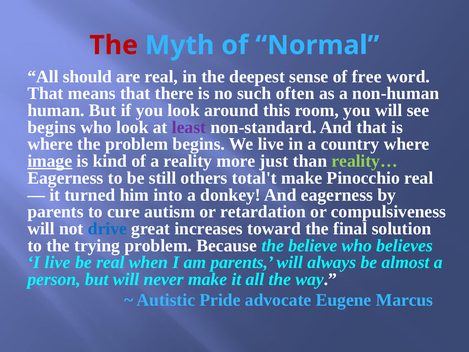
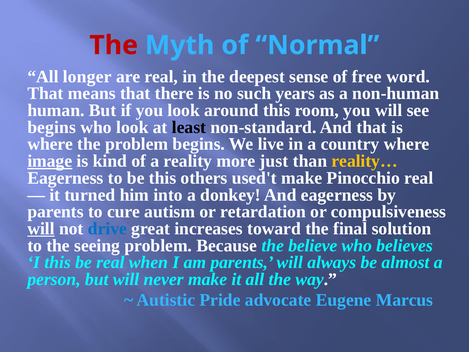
should: should -> longer
often: often -> years
least colour: purple -> black
reality… colour: light green -> yellow
be still: still -> this
total't: total't -> used't
will at (41, 229) underline: none -> present
trying: trying -> seeing
I live: live -> this
